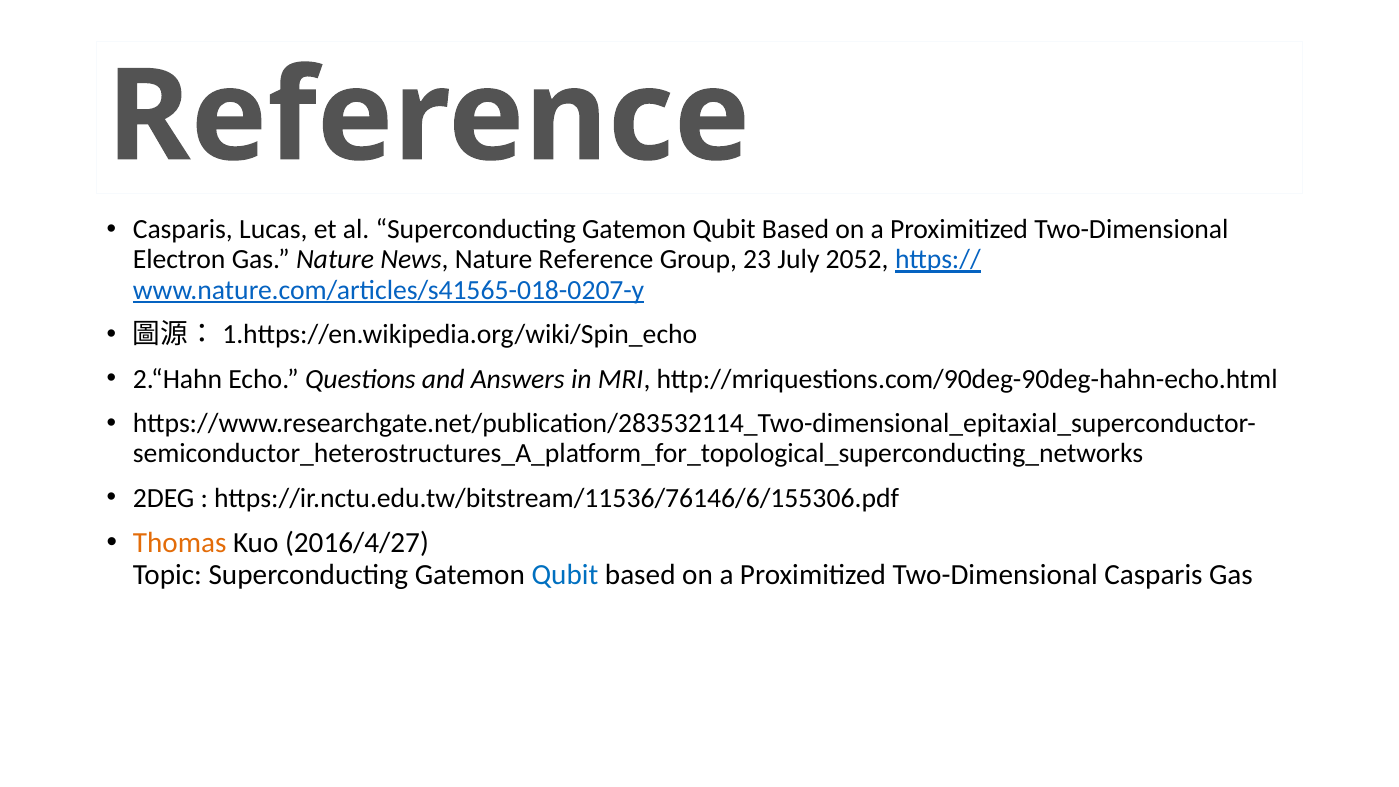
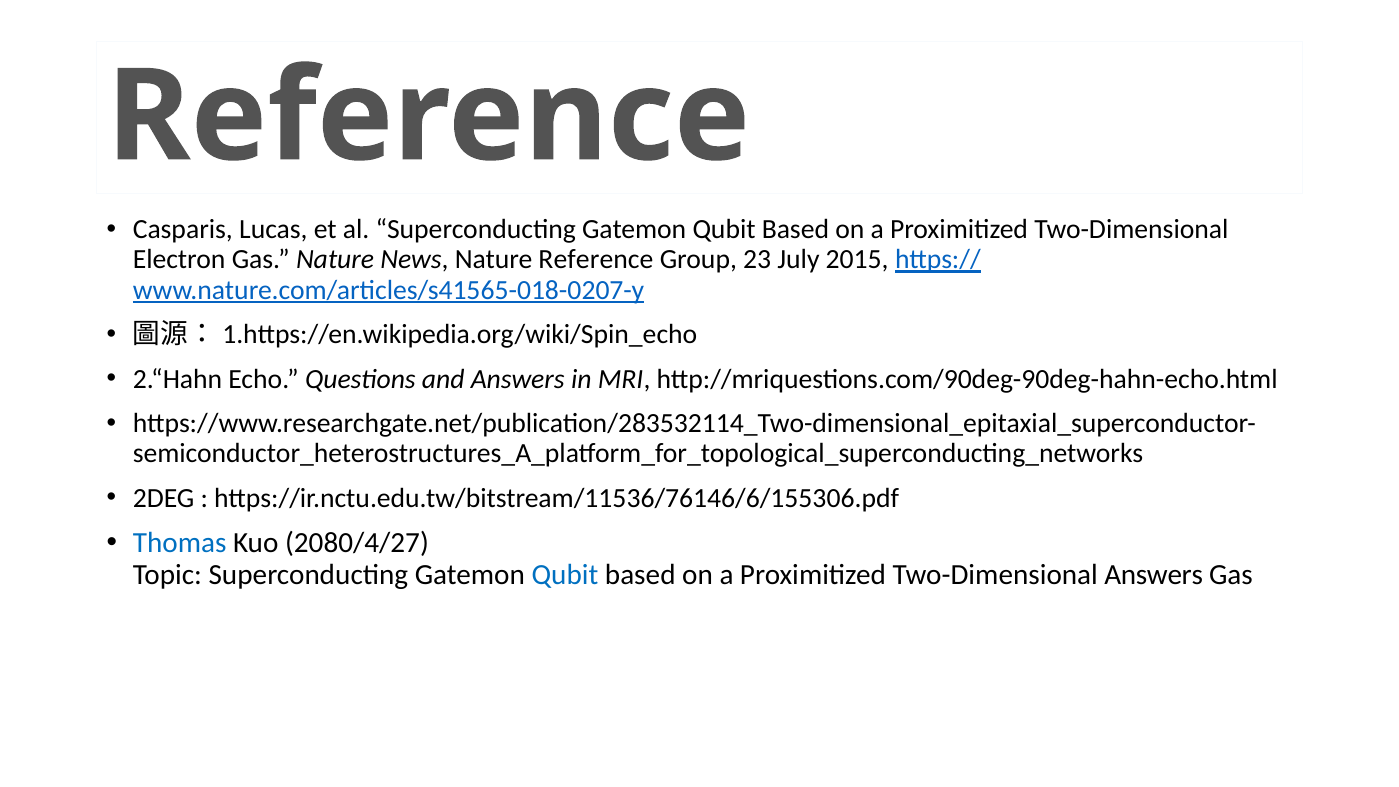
2052: 2052 -> 2015
Thomas colour: orange -> blue
2016/4/27: 2016/4/27 -> 2080/4/27
Two-Dimensional Casparis: Casparis -> Answers
